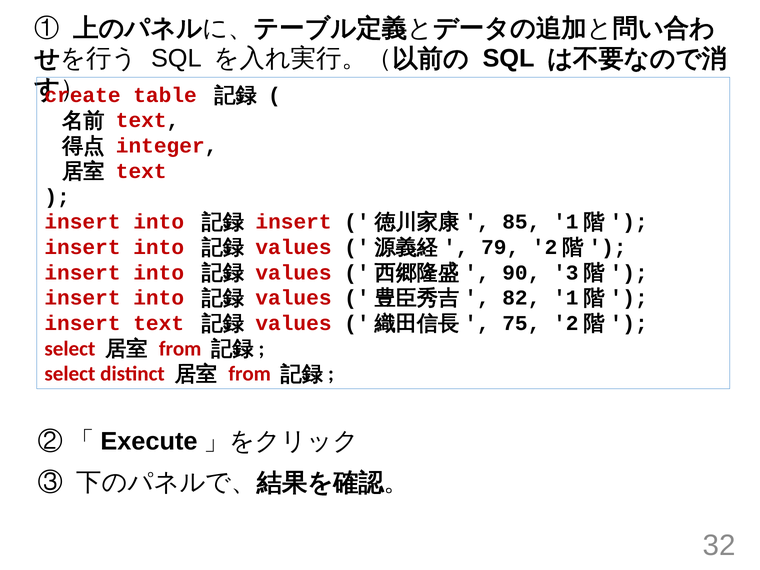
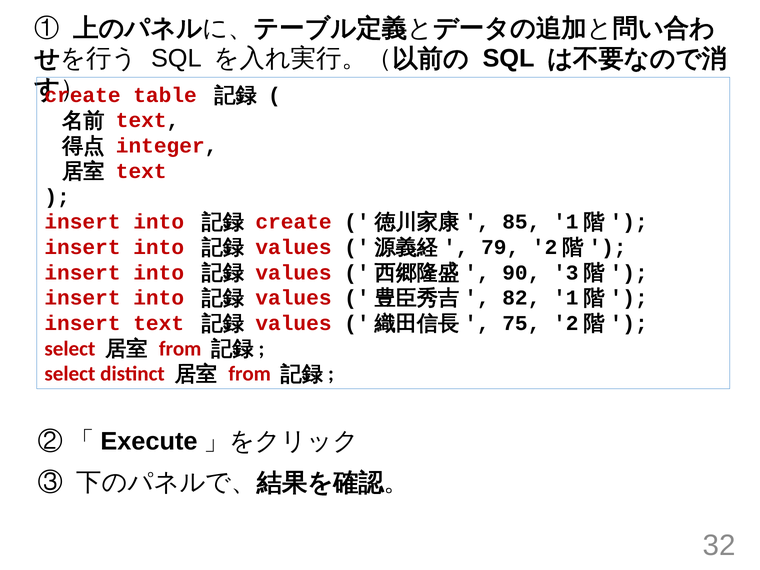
insert at (294, 222): insert -> create
